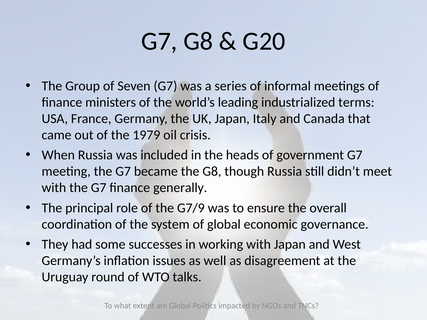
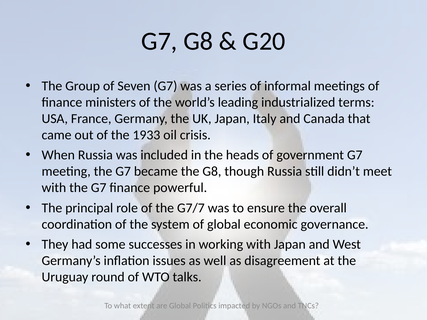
1979: 1979 -> 1933
generally: generally -> powerful
G7/9: G7/9 -> G7/7
